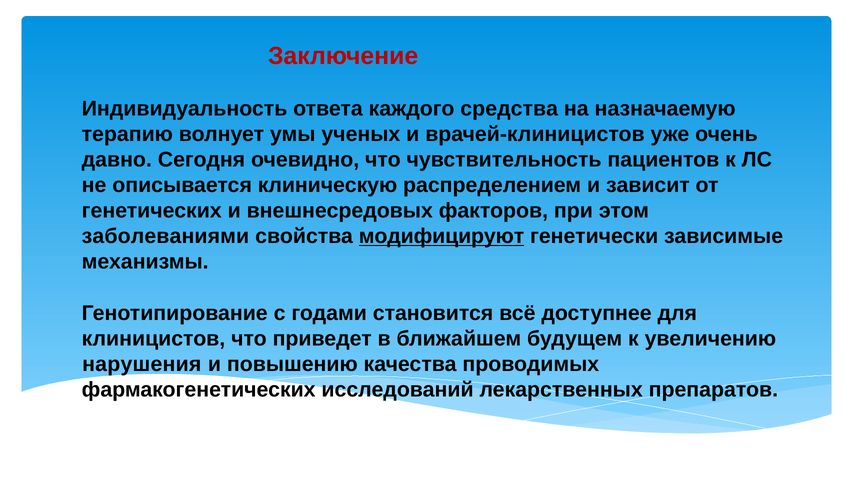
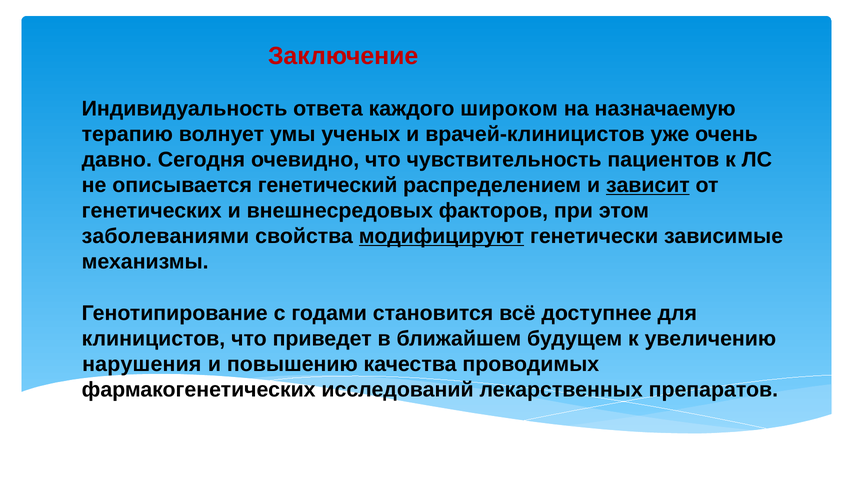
средства: средства -> широком
клиническую: клиническую -> генетический
зависит underline: none -> present
